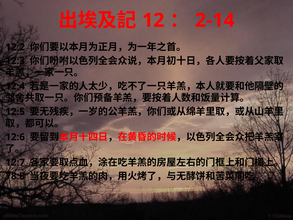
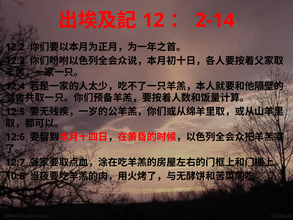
78:8: 78:8 -> 10:8
